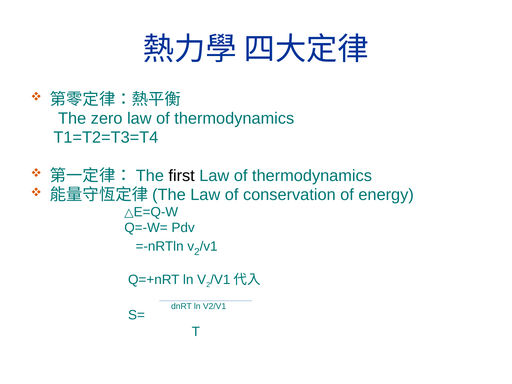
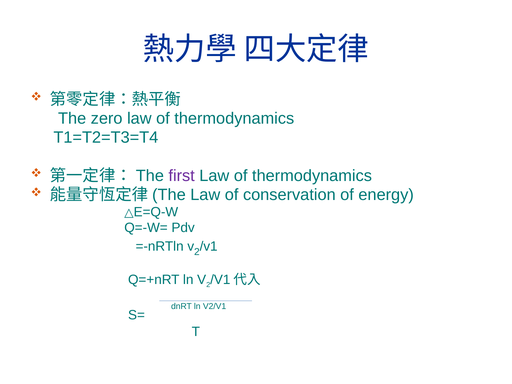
first colour: black -> purple
